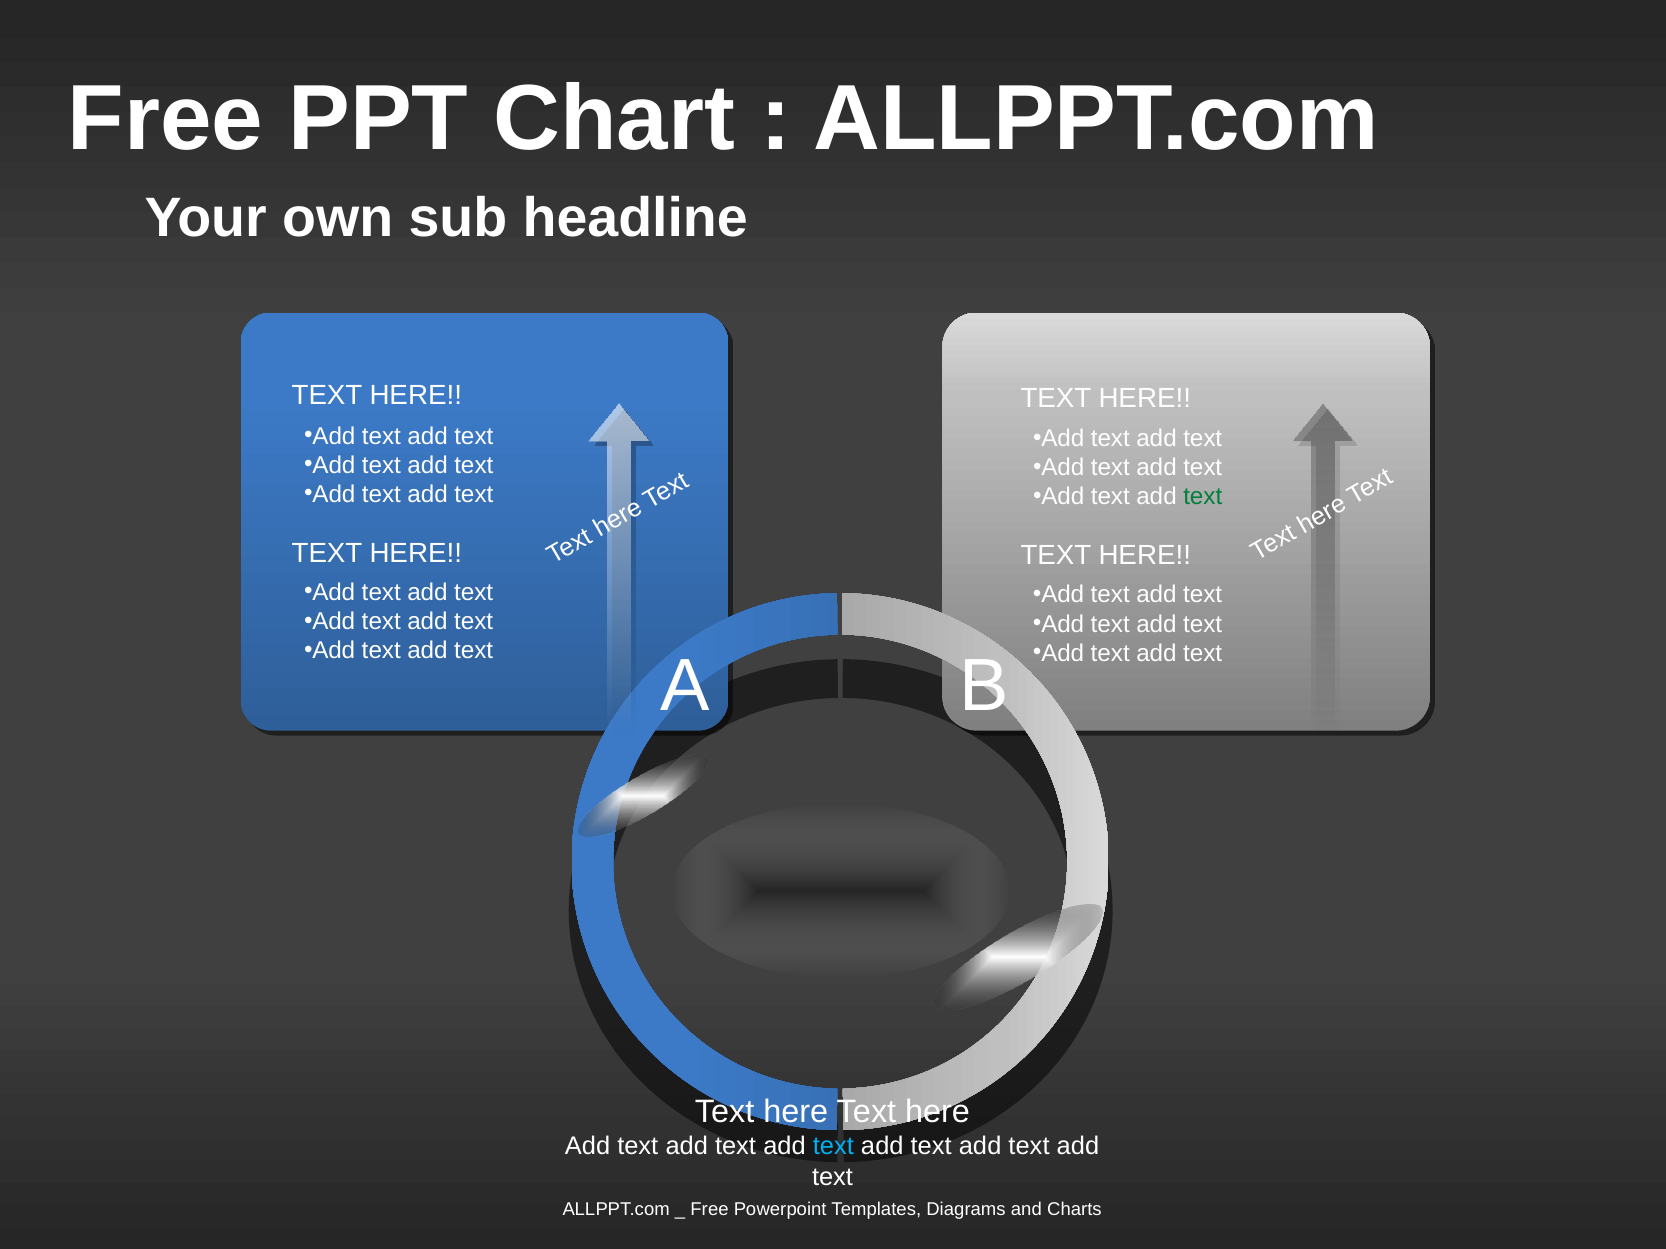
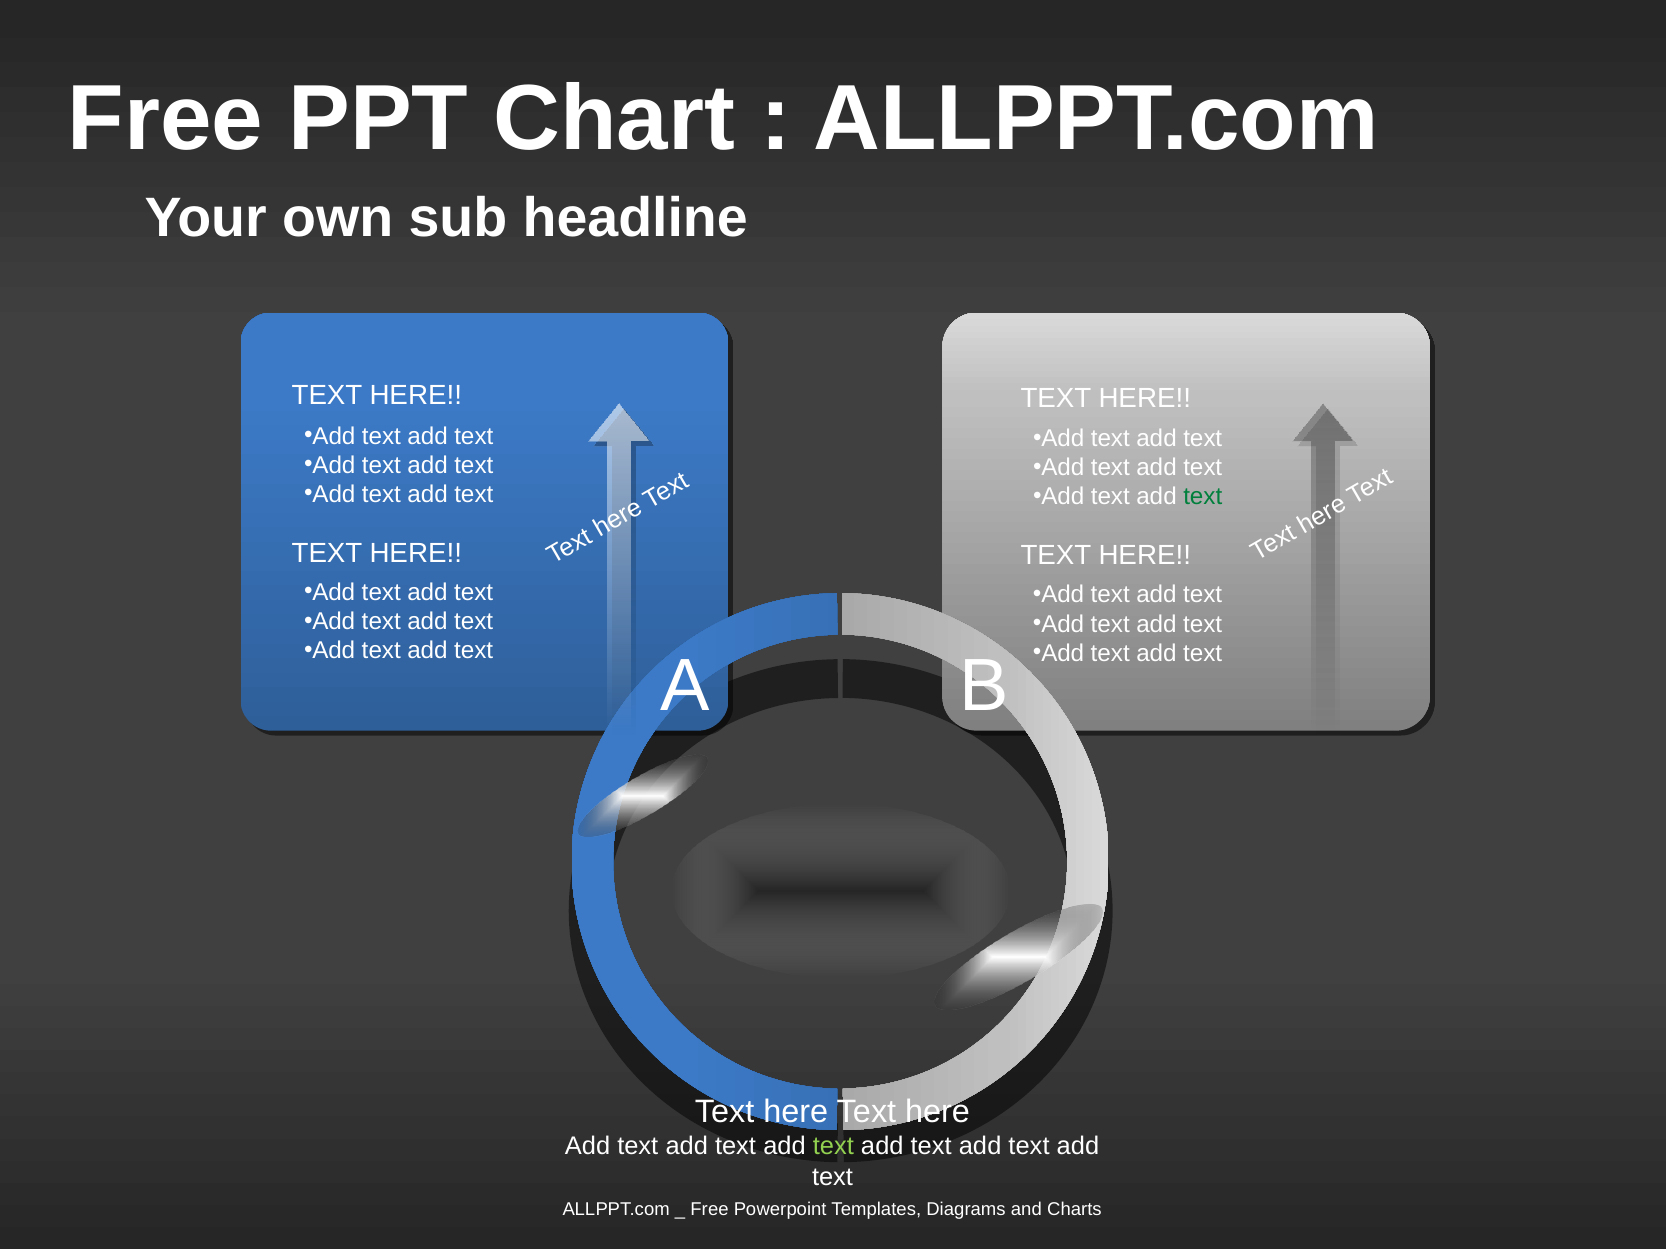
text at (833, 1147) colour: light blue -> light green
